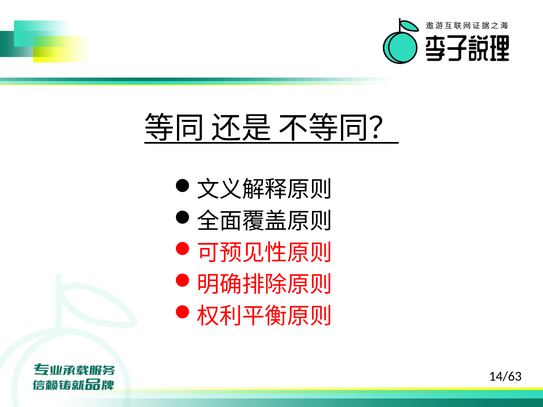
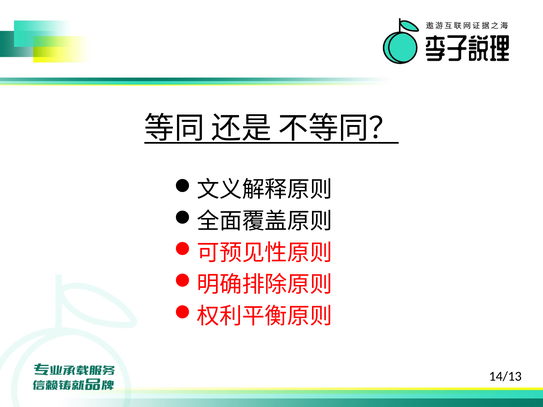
14/63: 14/63 -> 14/13
